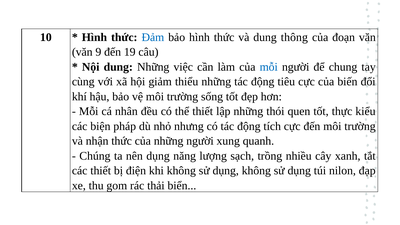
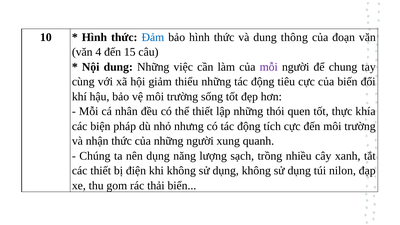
9: 9 -> 4
19: 19 -> 15
mỗi at (269, 67) colour: blue -> purple
kiểu: kiểu -> khía
